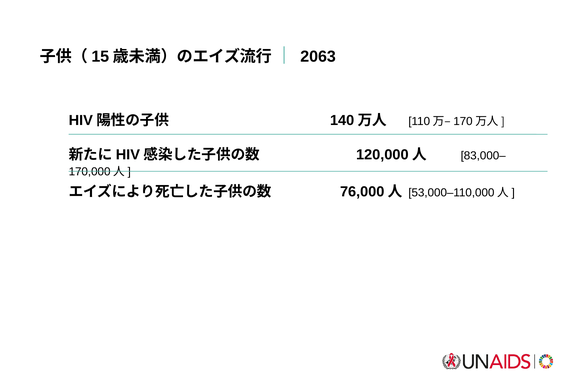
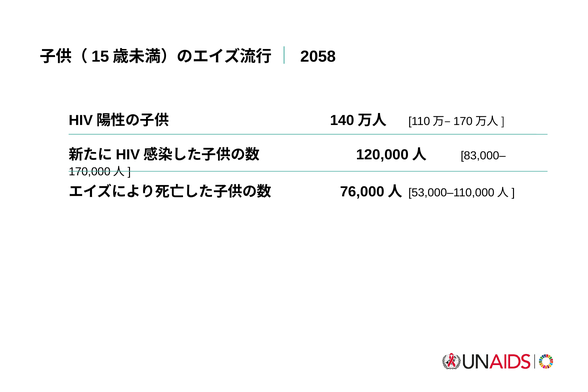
2063: 2063 -> 2058
